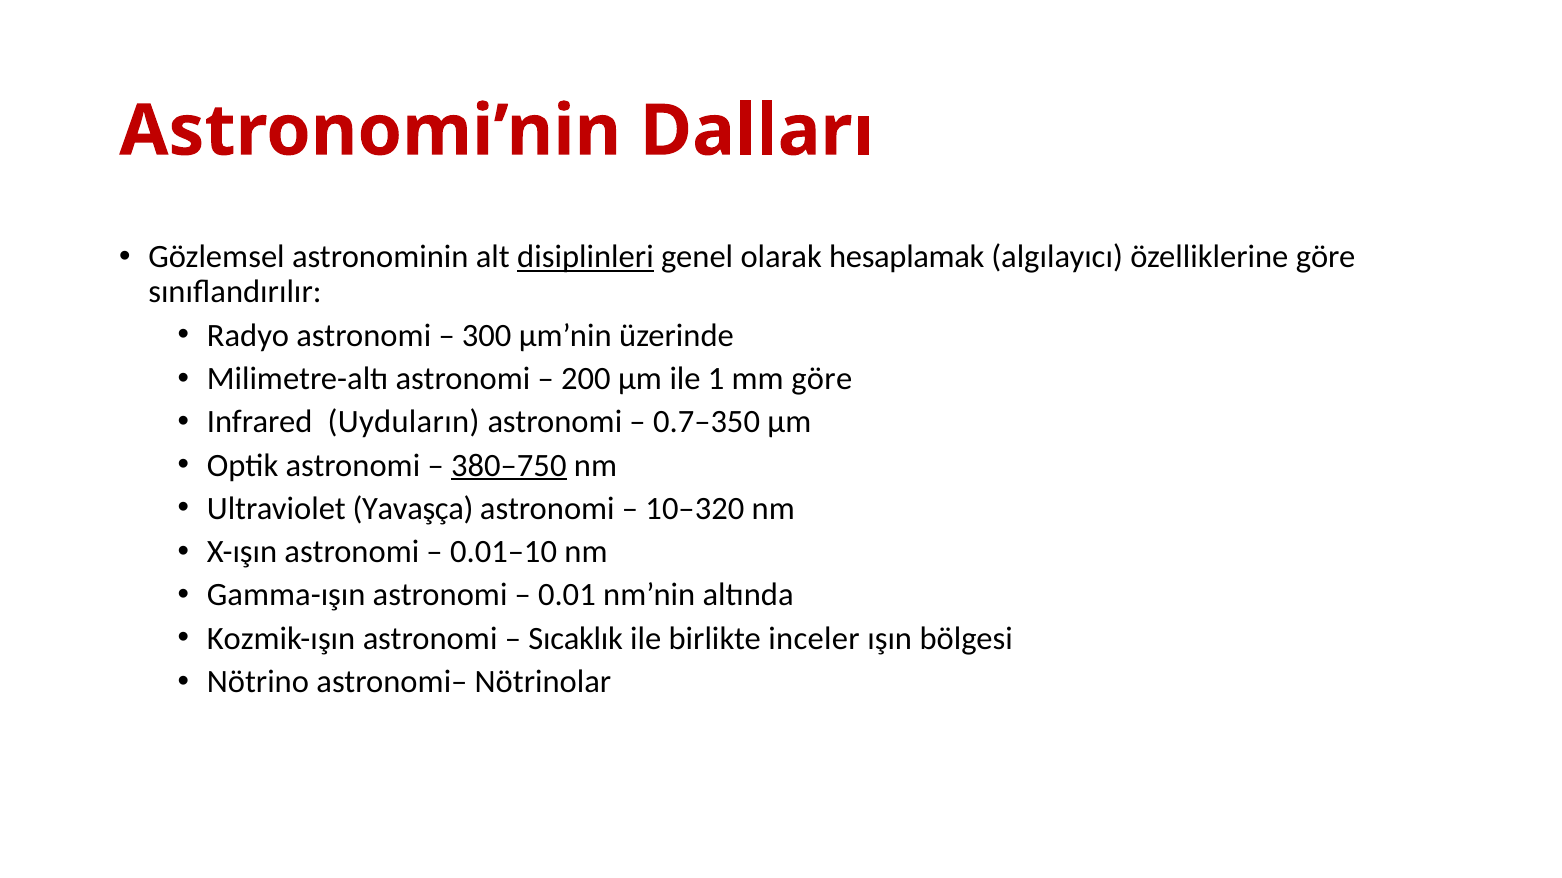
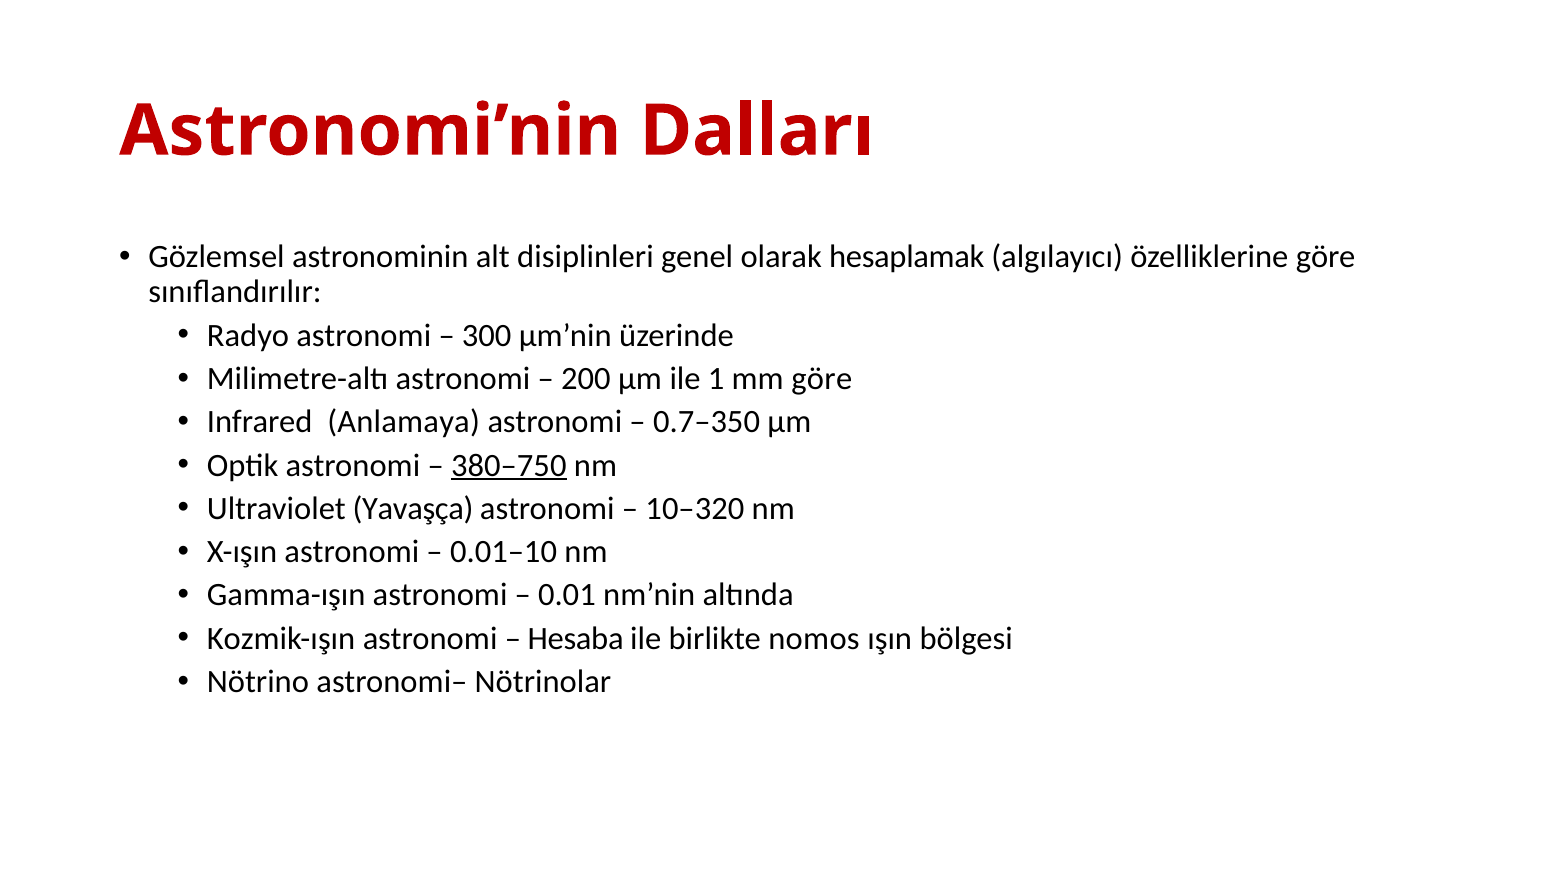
disiplinleri underline: present -> none
Uyduların: Uyduların -> Anlamaya
Sıcaklık: Sıcaklık -> Hesaba
inceler: inceler -> nomos
